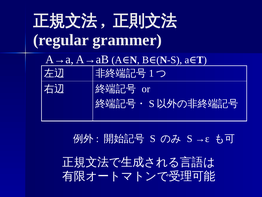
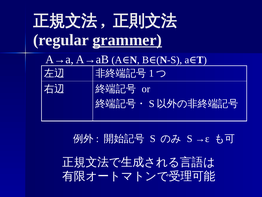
grammer underline: none -> present
